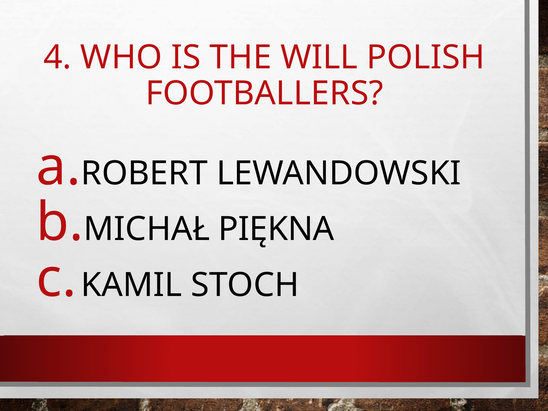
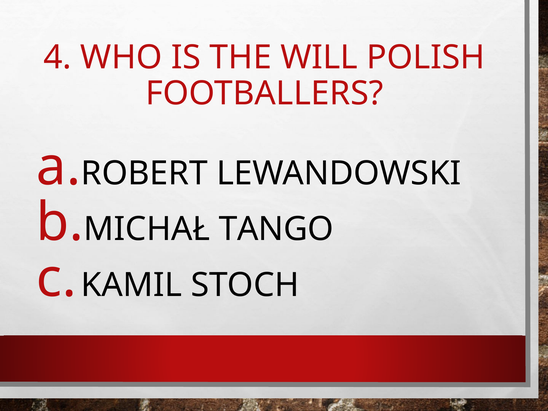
PIĘKNA: PIĘKNA -> TANGO
